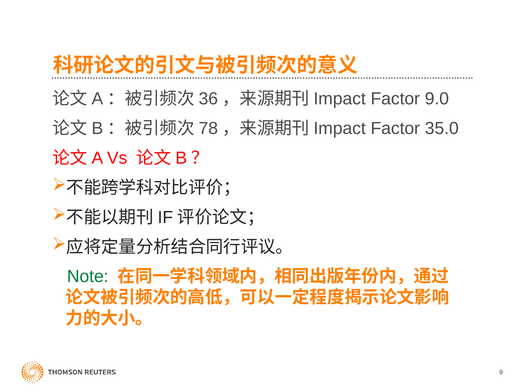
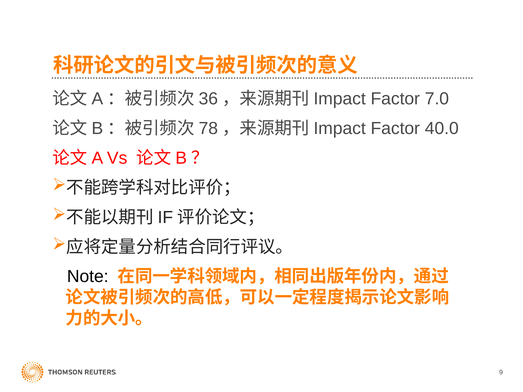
9.0: 9.0 -> 7.0
35.0: 35.0 -> 40.0
Note colour: green -> black
